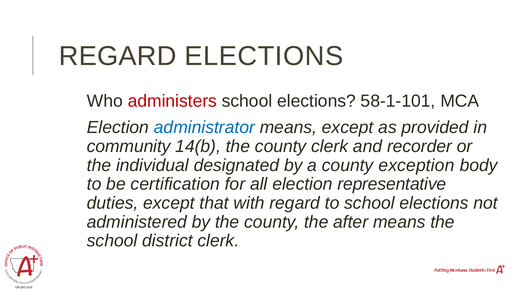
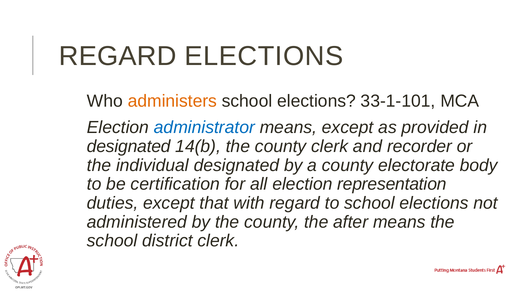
administers colour: red -> orange
58-1-101: 58-1-101 -> 33-1-101
community at (129, 146): community -> designated
exception: exception -> electorate
representative: representative -> representation
